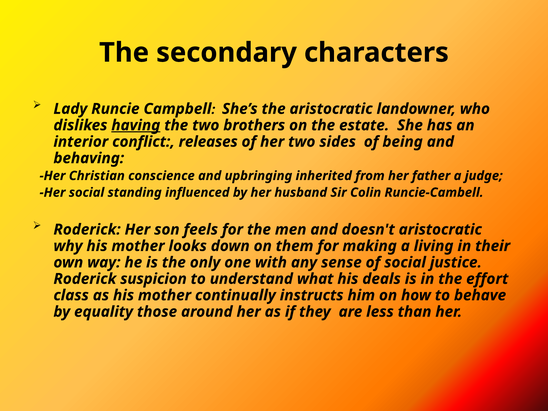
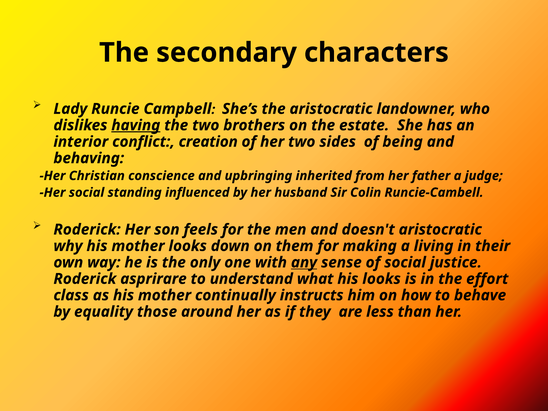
releases: releases -> creation
any underline: none -> present
suspicion: suspicion -> asprirare
his deals: deals -> looks
